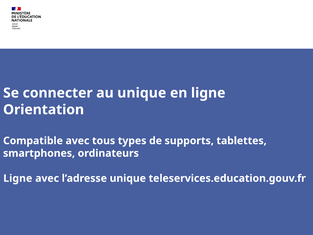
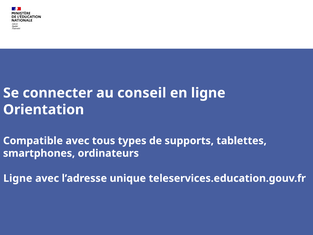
au unique: unique -> conseil
